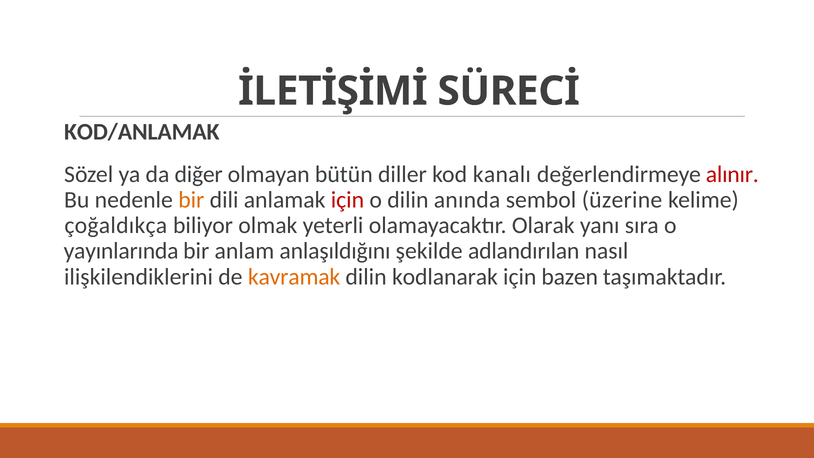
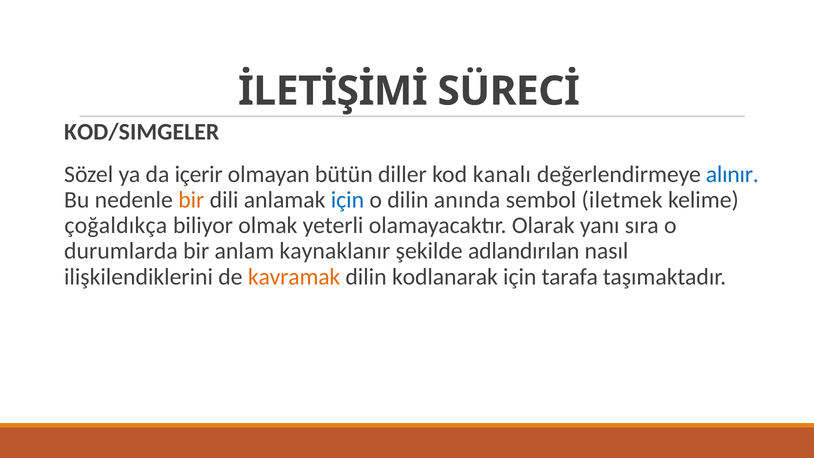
KOD/ANLAMAK: KOD/ANLAMAK -> KOD/SIMGELER
diğer: diğer -> içerir
alınır colour: red -> blue
için at (347, 200) colour: red -> blue
üzerine: üzerine -> iletmek
yayınlarında: yayınlarında -> durumlarda
anlaşıldığını: anlaşıldığını -> kaynaklanır
bazen: bazen -> tarafa
